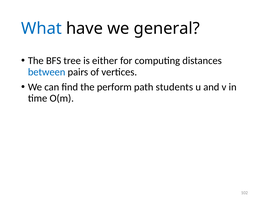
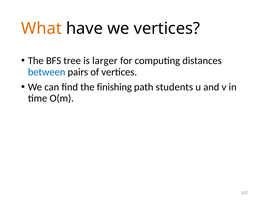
What colour: blue -> orange
we general: general -> vertices
either: either -> larger
perform: perform -> finishing
